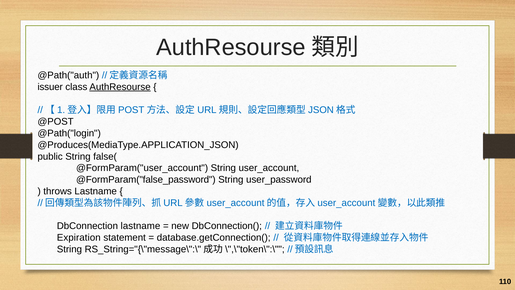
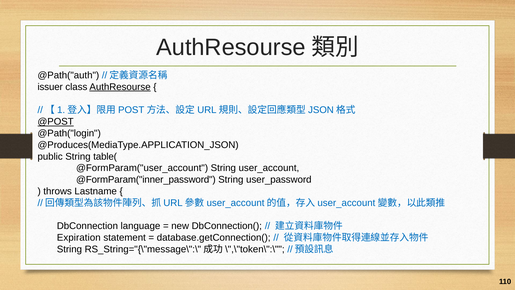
@POST underline: none -> present
false(: false( -> table(
@FormParam("false_password: @FormParam("false_password -> @FormParam("inner_password
DbConnection lastname: lastname -> language
